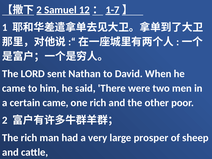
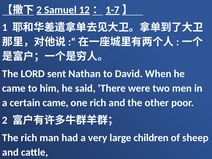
prosper: prosper -> children
